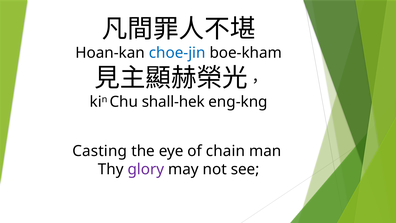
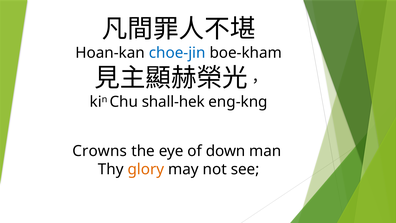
Casting: Casting -> Crowns
chain: chain -> down
glory colour: purple -> orange
